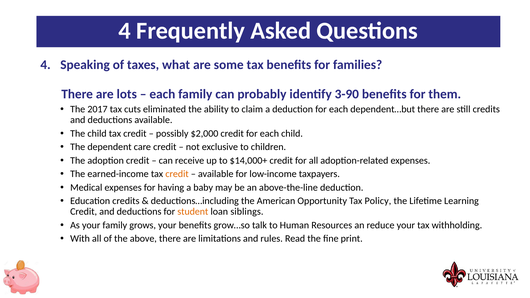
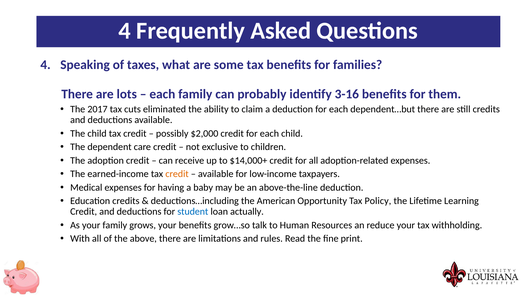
3-90: 3-90 -> 3-16
student colour: orange -> blue
siblings: siblings -> actually
